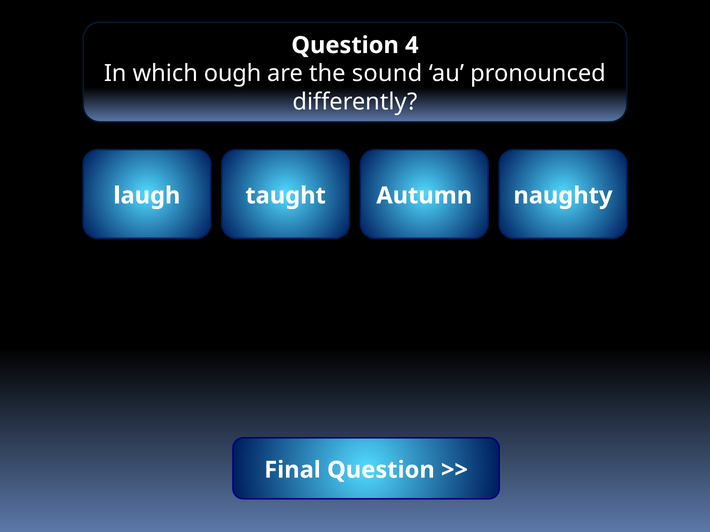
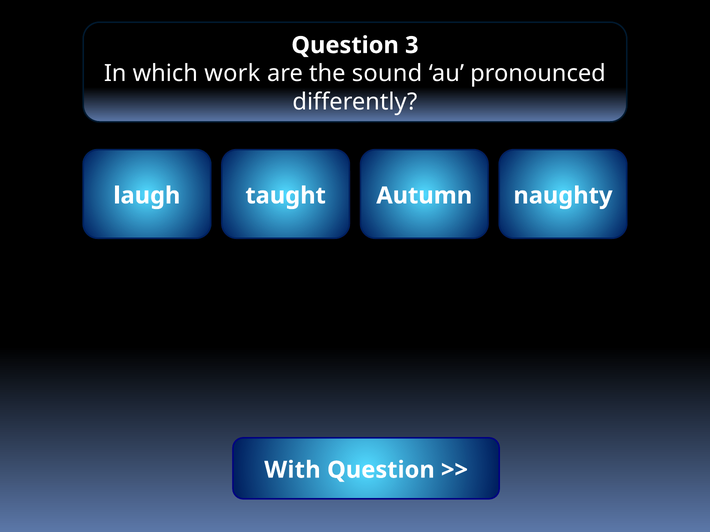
4: 4 -> 3
ough: ough -> work
Final: Final -> With
